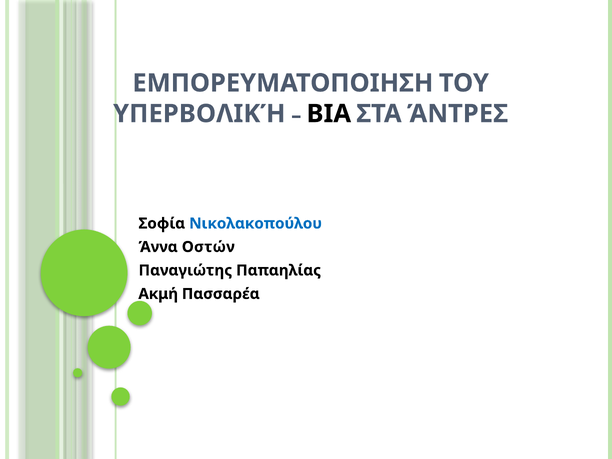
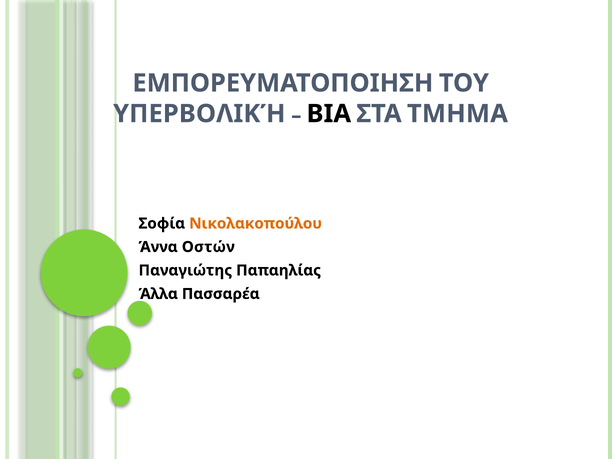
ΆΝΤΡΕΣ: ΆΝΤΡΕΣ -> ΤΜΗΜΑ
Νικολακοπούλου colour: blue -> orange
Ακμή: Ακμή -> Άλλα
